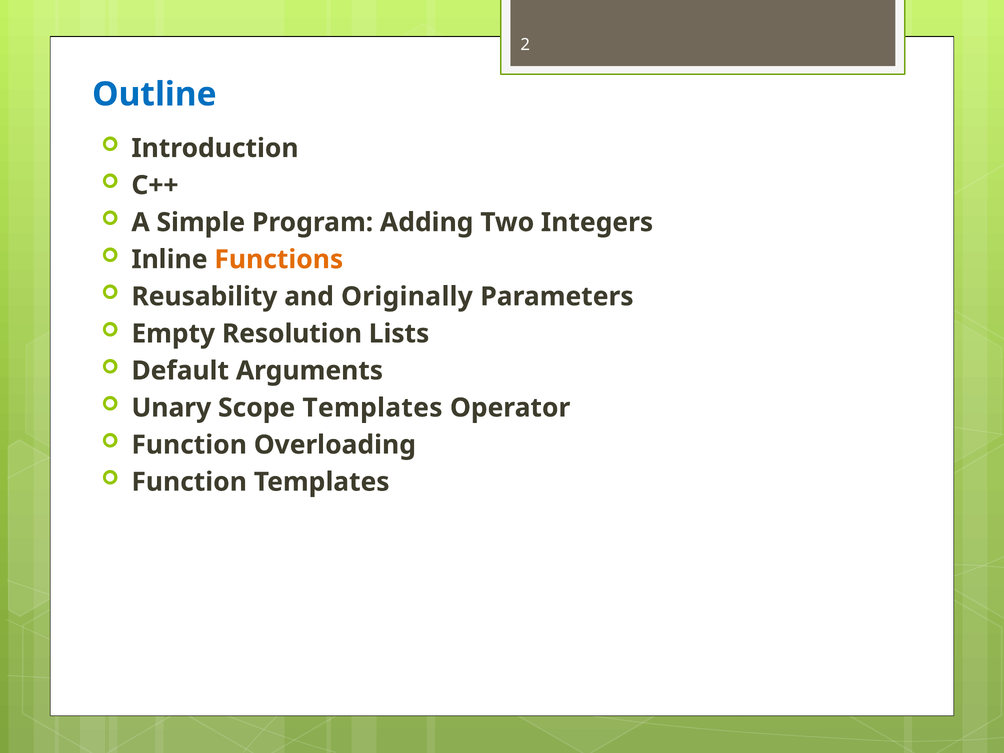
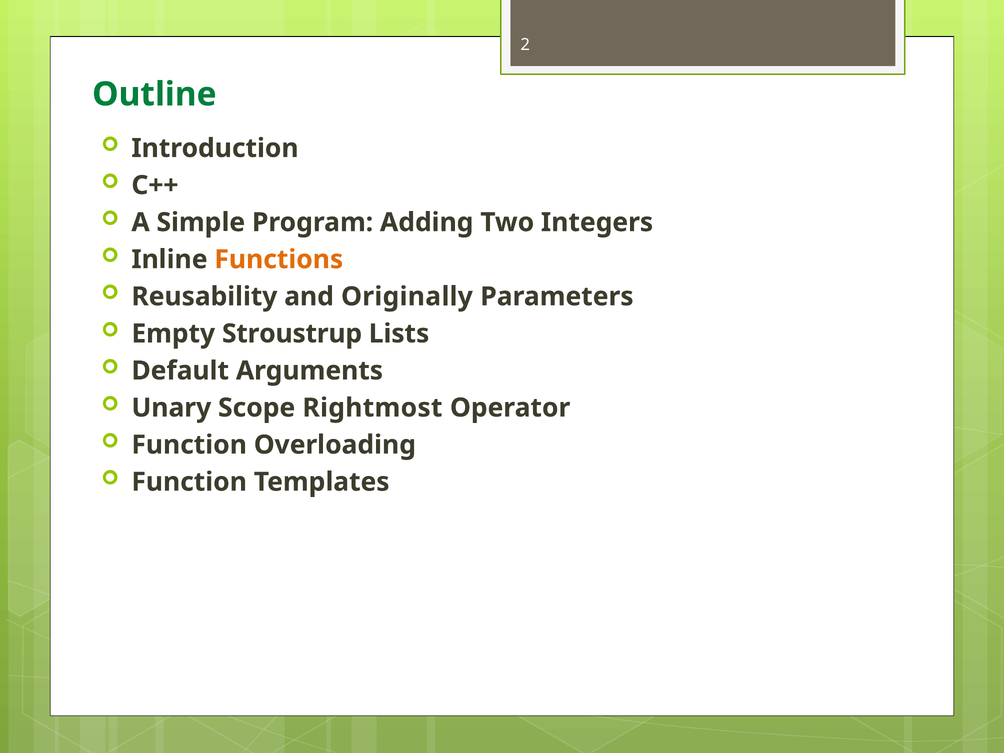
Outline colour: blue -> green
Resolution: Resolution -> Stroustrup
Scope Templates: Templates -> Rightmost
